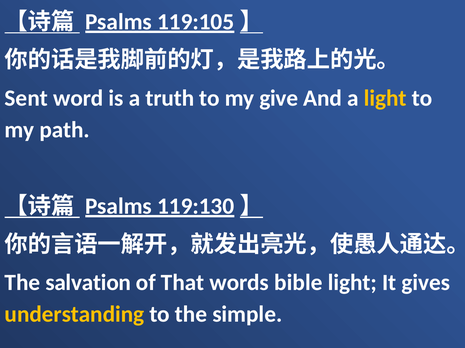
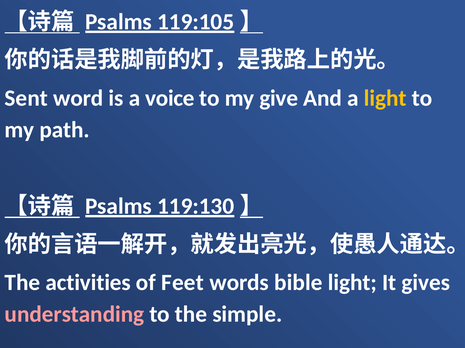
truth: truth -> voice
salvation: salvation -> activities
That: That -> Feet
understanding colour: yellow -> pink
